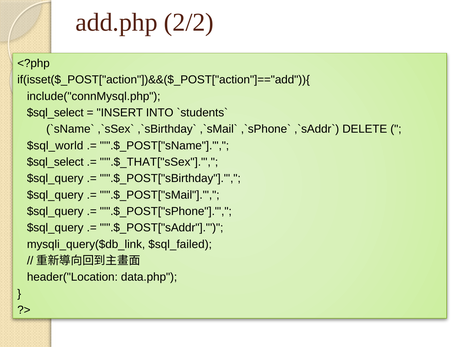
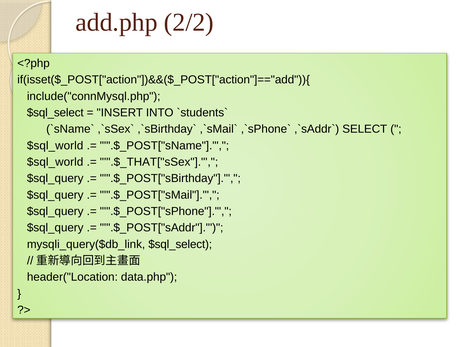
DELETE: DELETE -> SELECT
$sql_select at (55, 162): $sql_select -> $sql_world
mysqli_query($db_link $sql_failed: $sql_failed -> $sql_select
